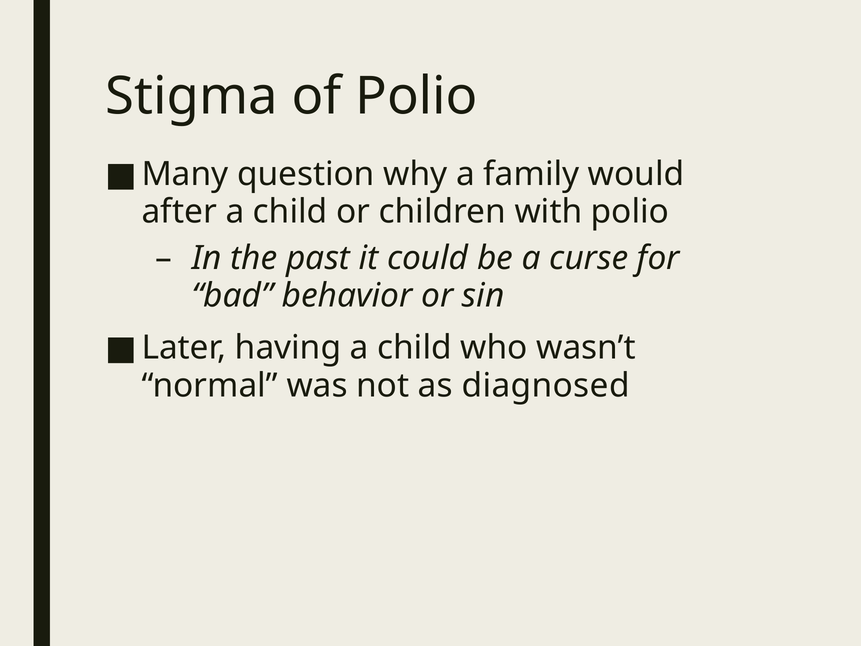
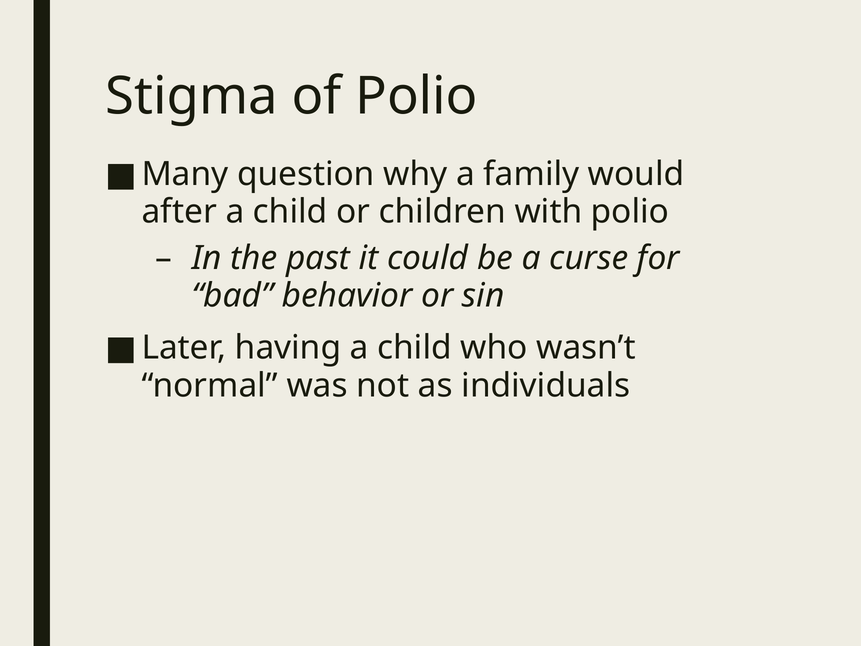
diagnosed: diagnosed -> individuals
